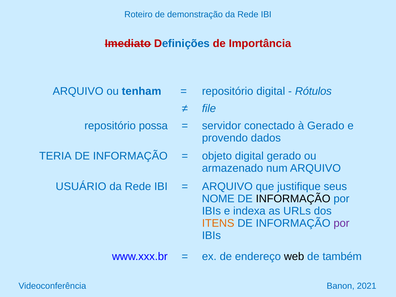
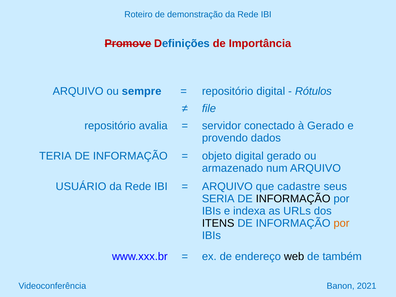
Imediato: Imediato -> Promove
tenham: tenham -> sempre
possa: possa -> avalia
justifique: justifique -> cadastre
NOME: NOME -> SERIA
ITENS colour: orange -> black
por at (341, 223) colour: purple -> orange
